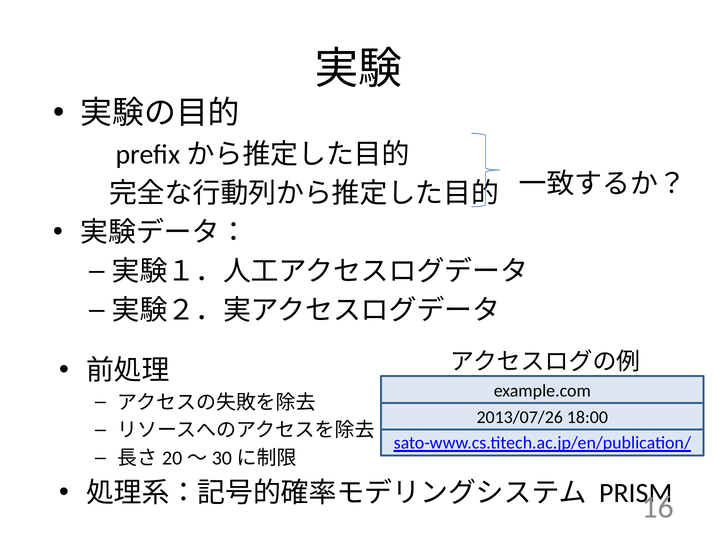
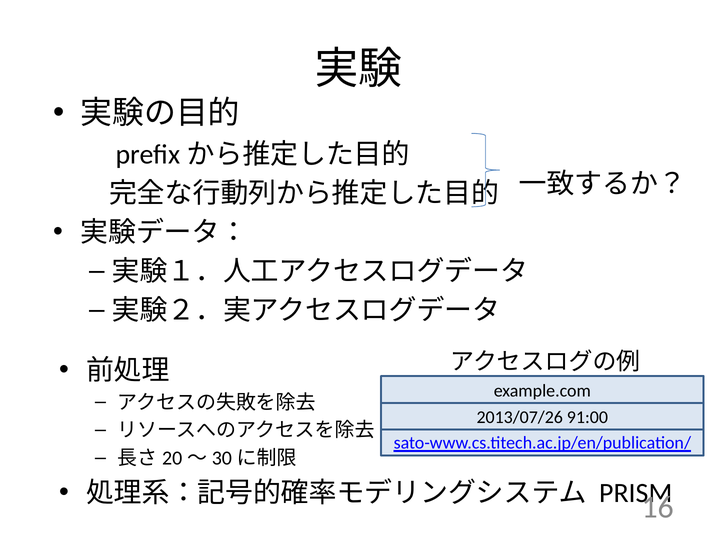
18:00: 18:00 -> 91:00
